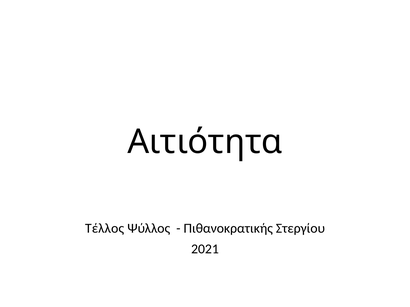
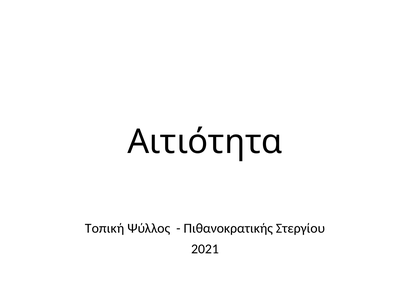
Τέλλος: Τέλλος -> Τοπική
